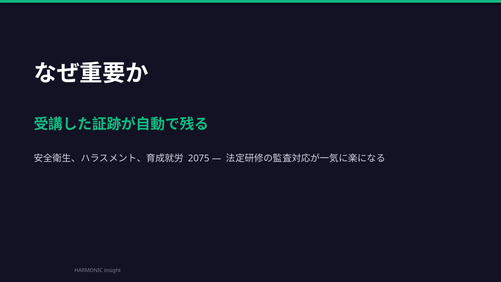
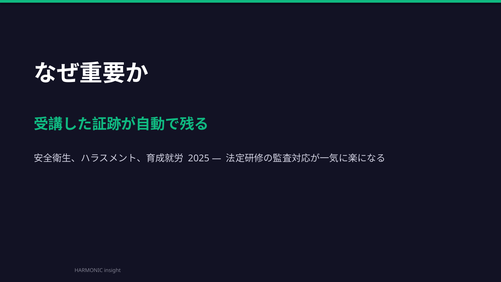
2075: 2075 -> 2025
